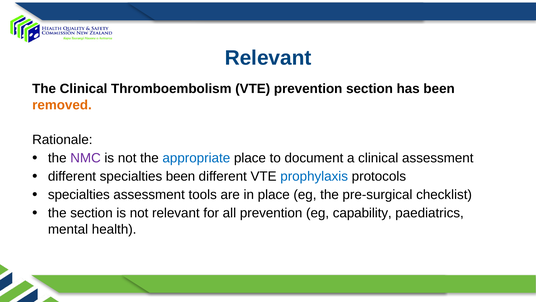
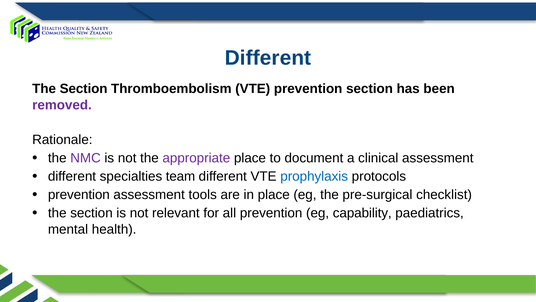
Relevant at (268, 58): Relevant -> Different
Clinical at (84, 89): Clinical -> Section
removed colour: orange -> purple
appropriate colour: blue -> purple
specialties been: been -> team
specialties at (79, 195): specialties -> prevention
